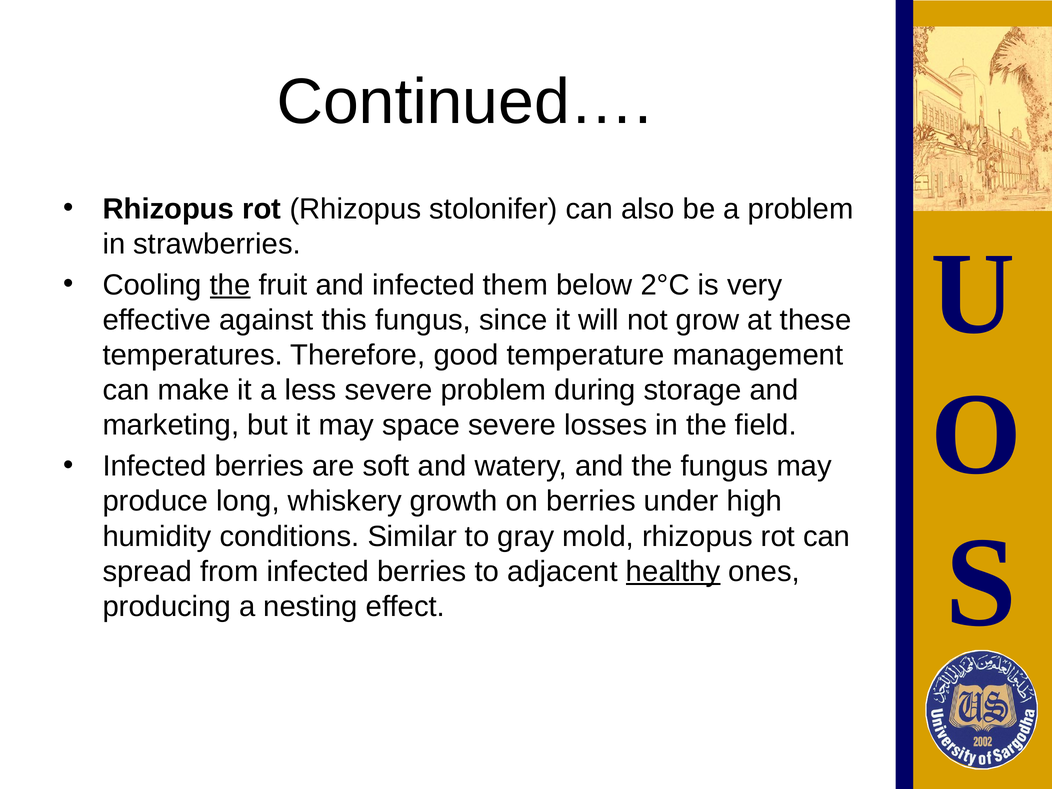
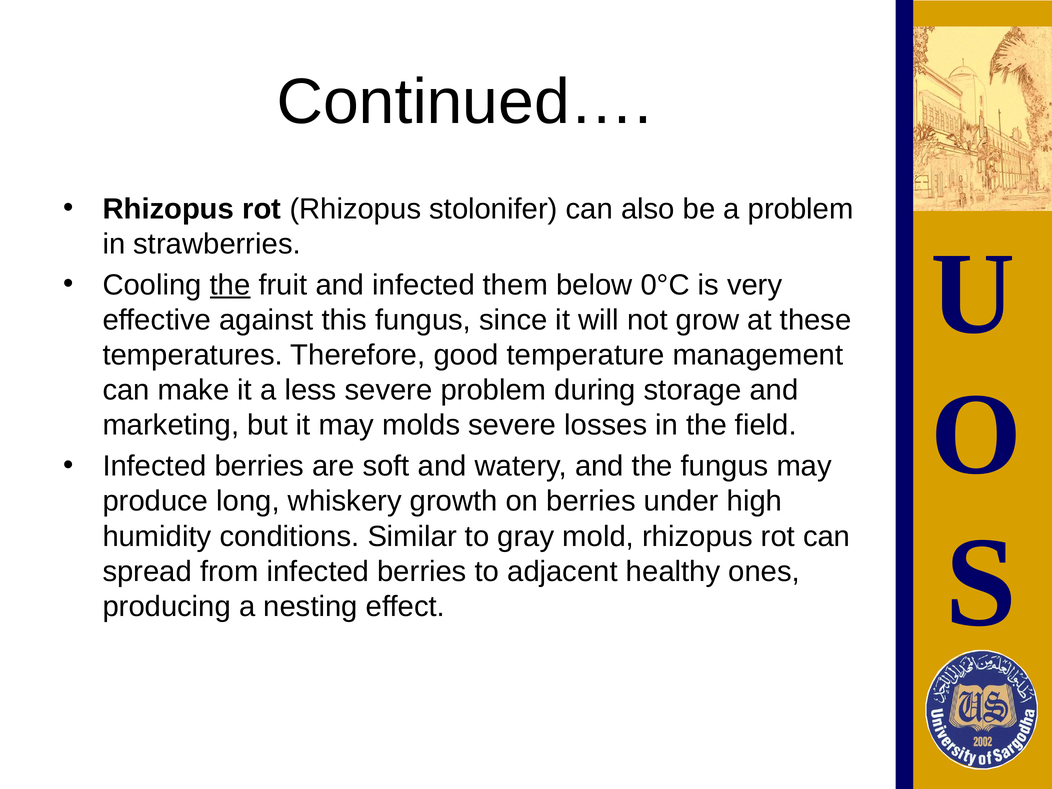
2°C: 2°C -> 0°C
space: space -> molds
healthy underline: present -> none
